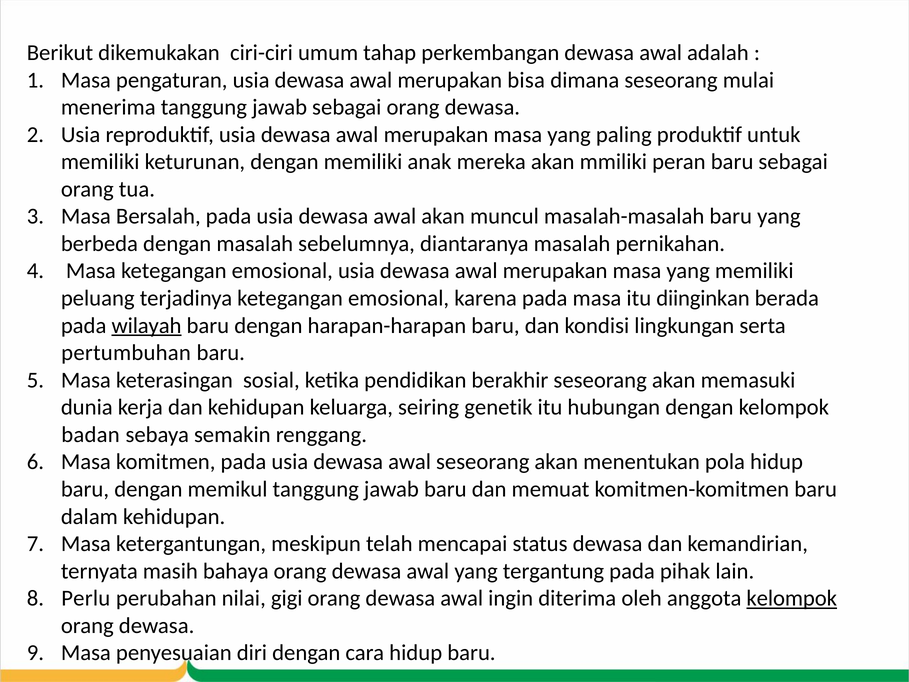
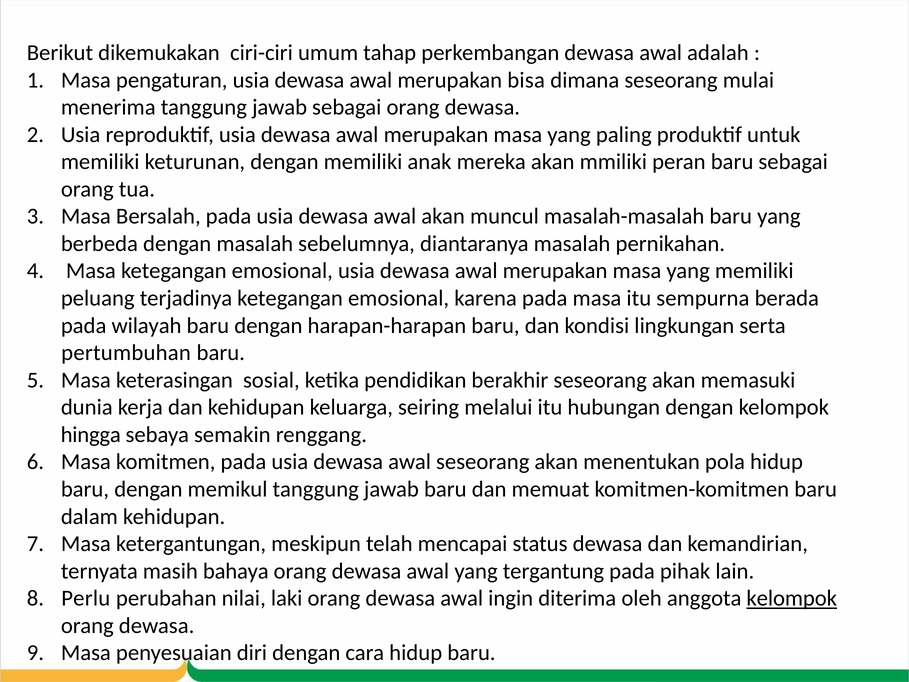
diinginkan: diinginkan -> sempurna
wilayah underline: present -> none
genetik: genetik -> melalui
badan: badan -> hingga
gigi: gigi -> laki
